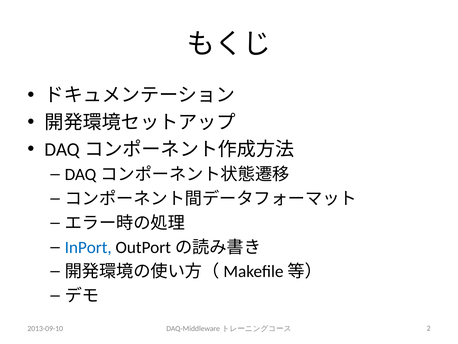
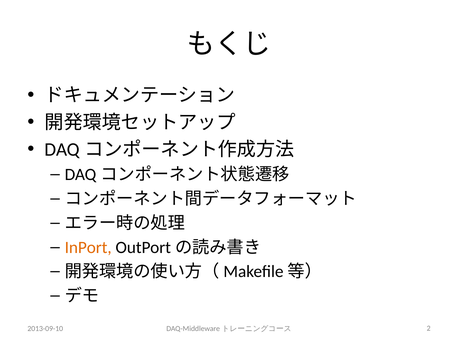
InPort colour: blue -> orange
